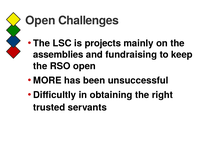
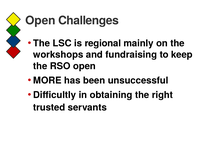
projects: projects -> regional
assemblies: assemblies -> workshops
